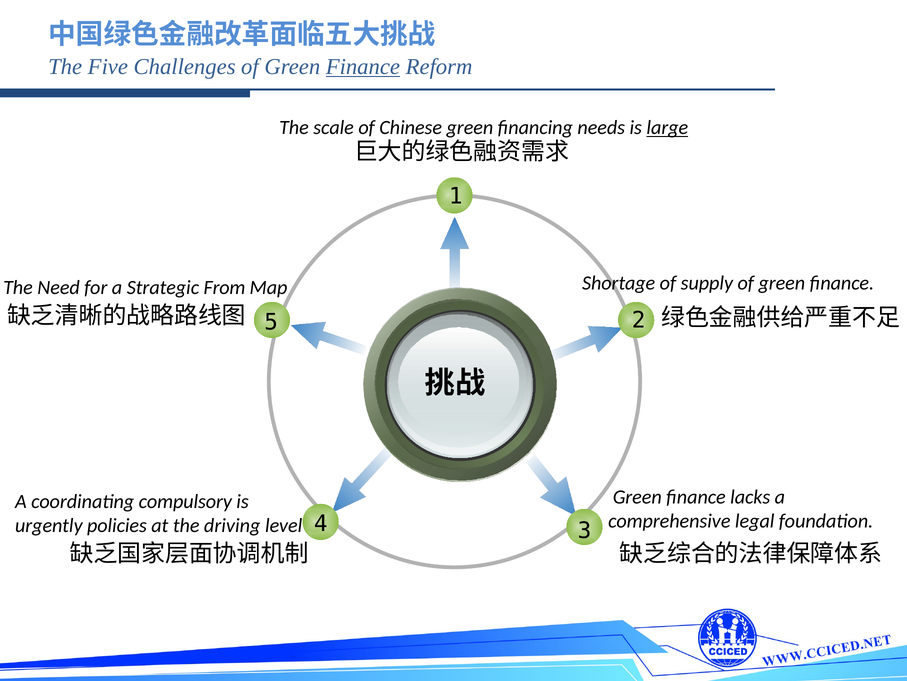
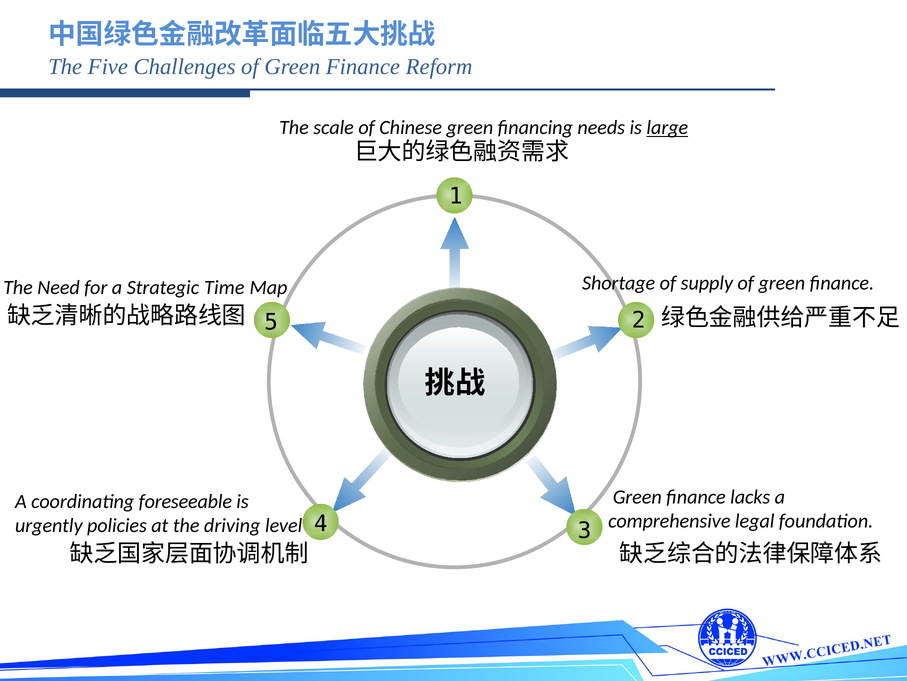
Finance at (363, 67) underline: present -> none
From: From -> Time
compulsory: compulsory -> foreseeable
